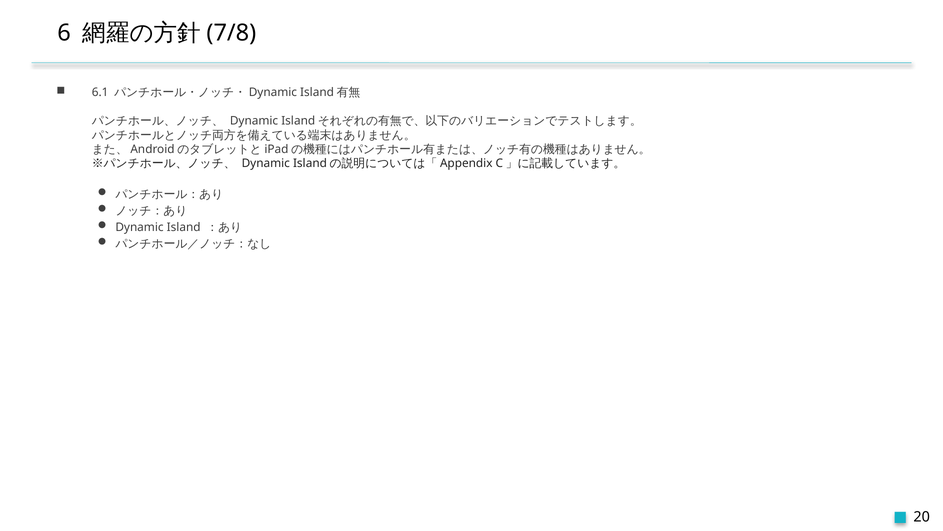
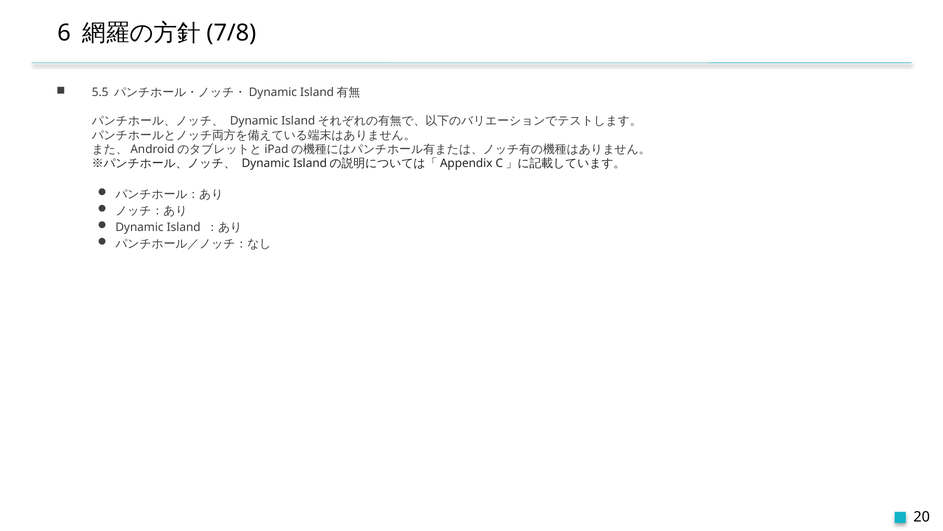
6.1: 6.1 -> 5.5
